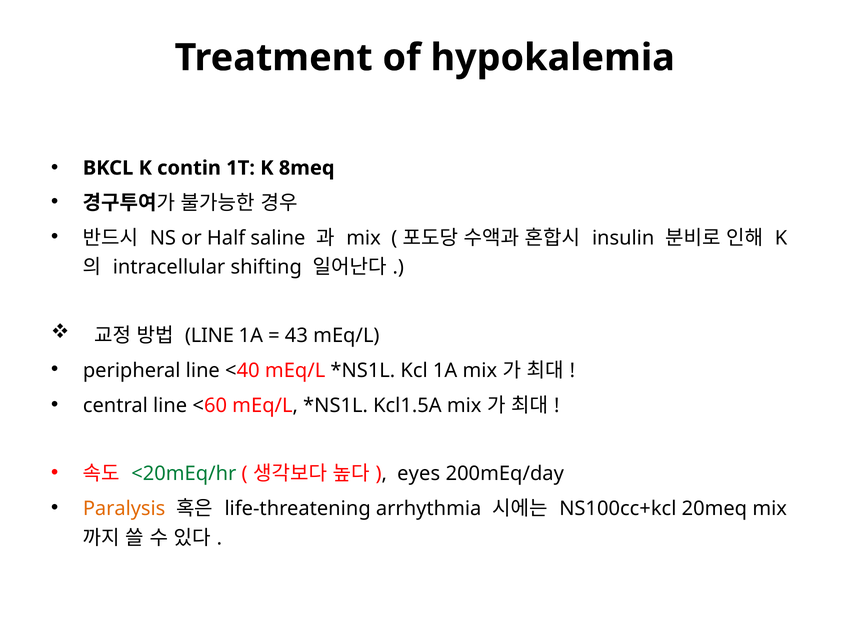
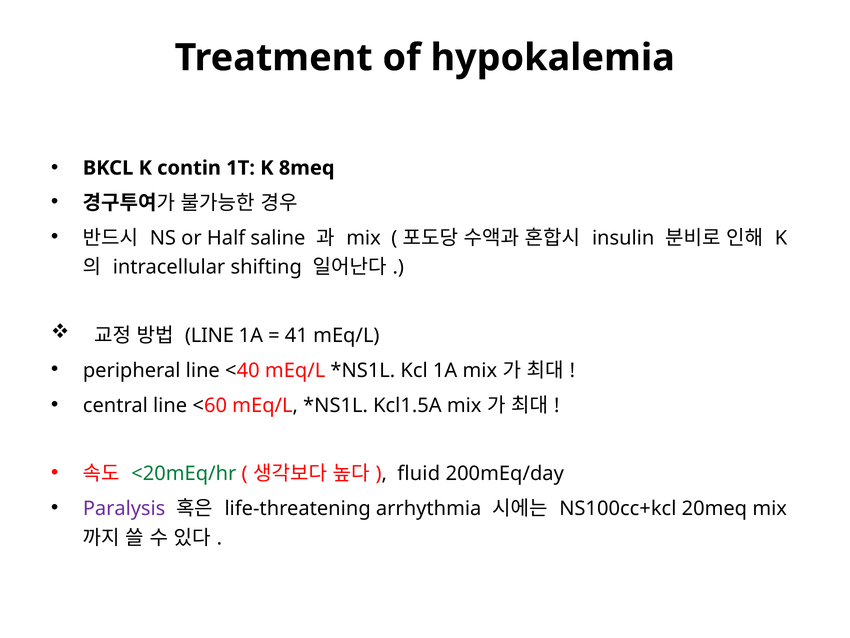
43: 43 -> 41
eyes: eyes -> fluid
Paralysis colour: orange -> purple
